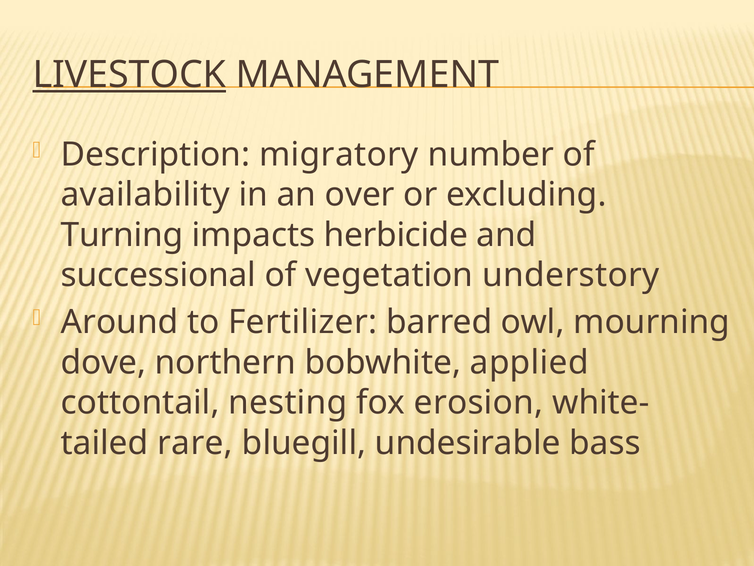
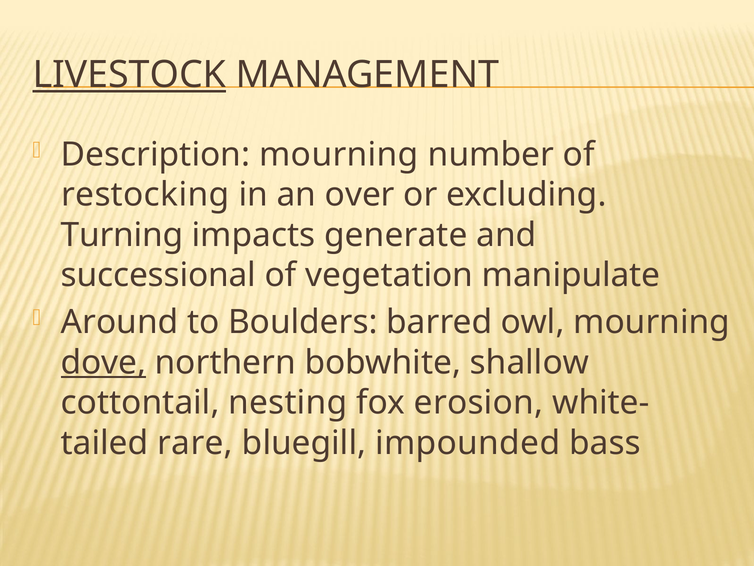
Description migratory: migratory -> mourning
availability: availability -> restocking
herbicide: herbicide -> generate
understory: understory -> manipulate
Fertilizer: Fertilizer -> Boulders
dove underline: none -> present
applied: applied -> shallow
undesirable: undesirable -> impounded
